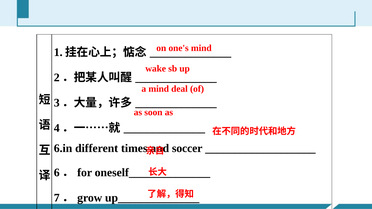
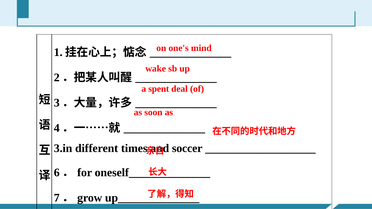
a mind: mind -> spent
6.in: 6.in -> 3.in
